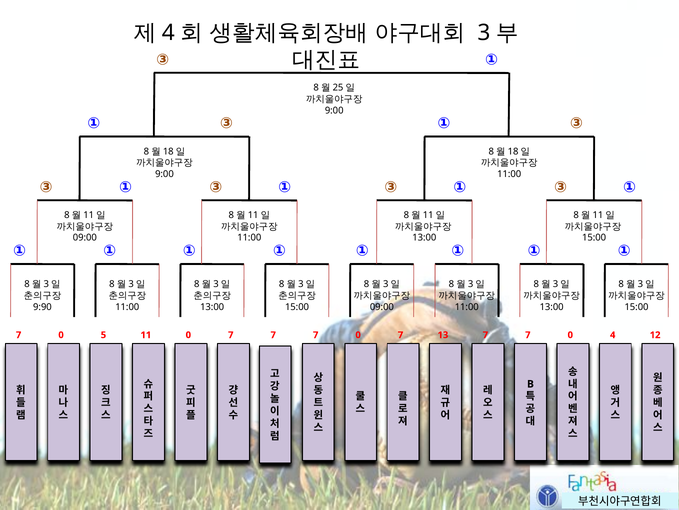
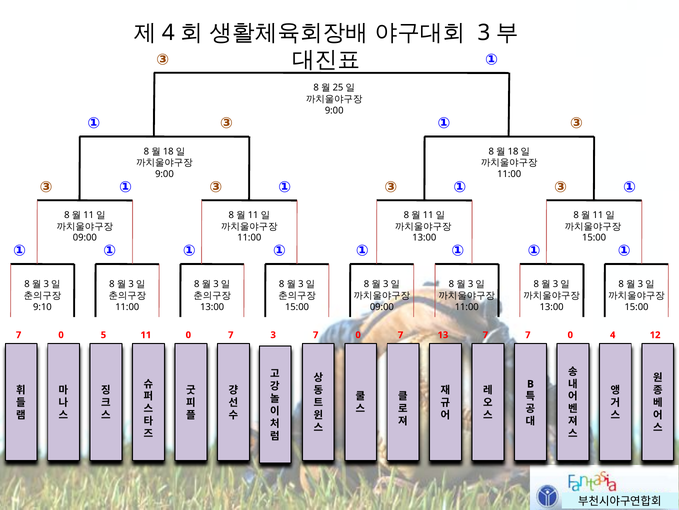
9:90: 9:90 -> 9:10
0 7 7: 7 -> 3
